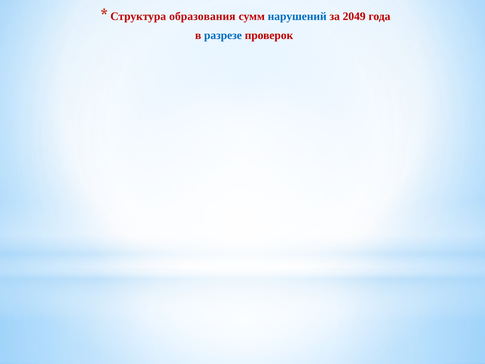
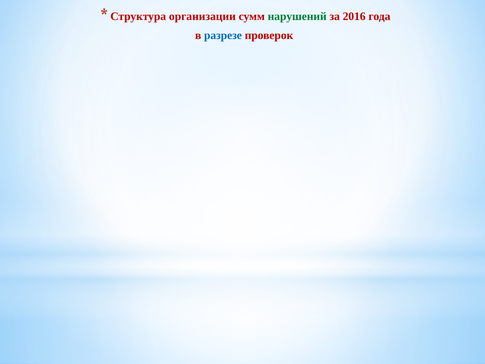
образования: образования -> организации
нарушений colour: blue -> green
2049: 2049 -> 2016
